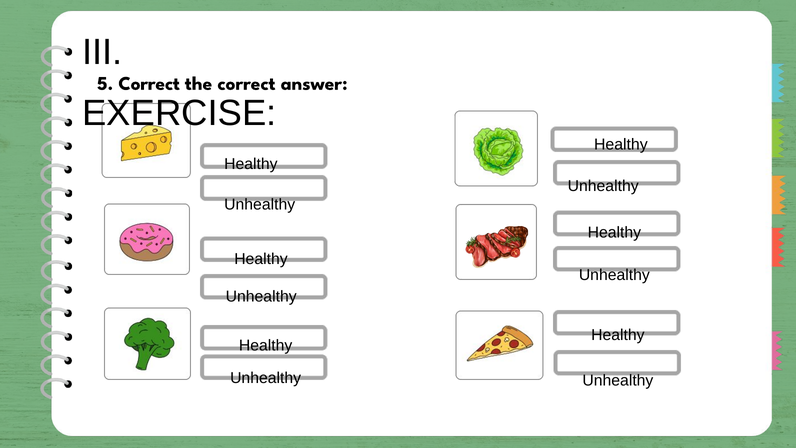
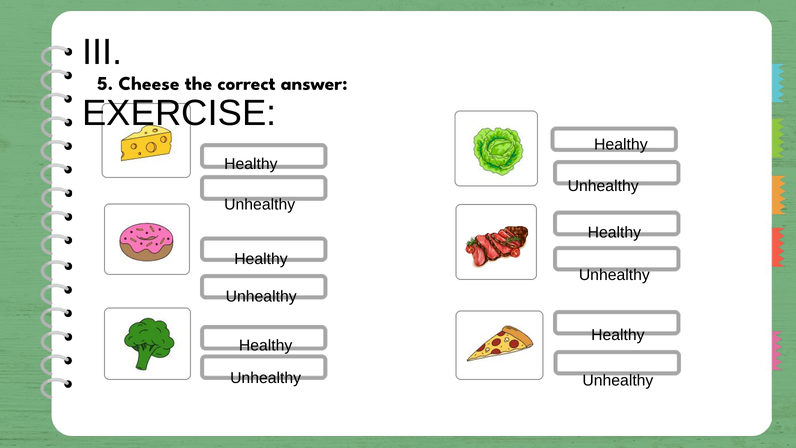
5 Correct: Correct -> Cheese
